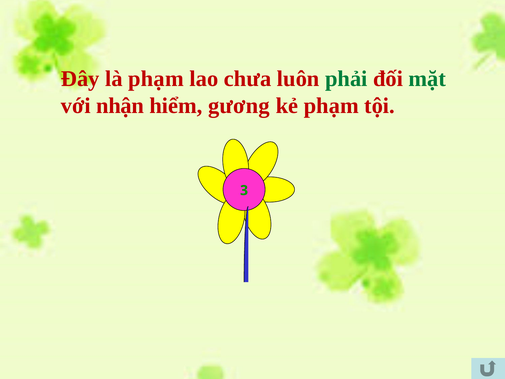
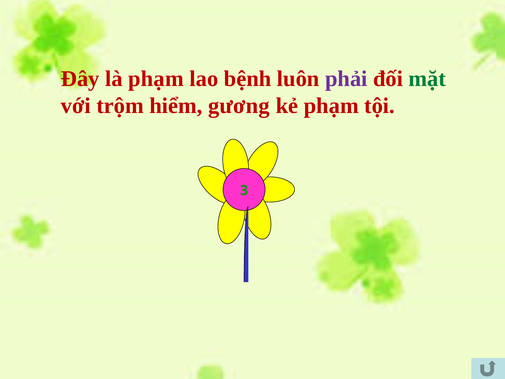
chưa: chưa -> bệnh
phải colour: green -> purple
nhận: nhận -> trộm
